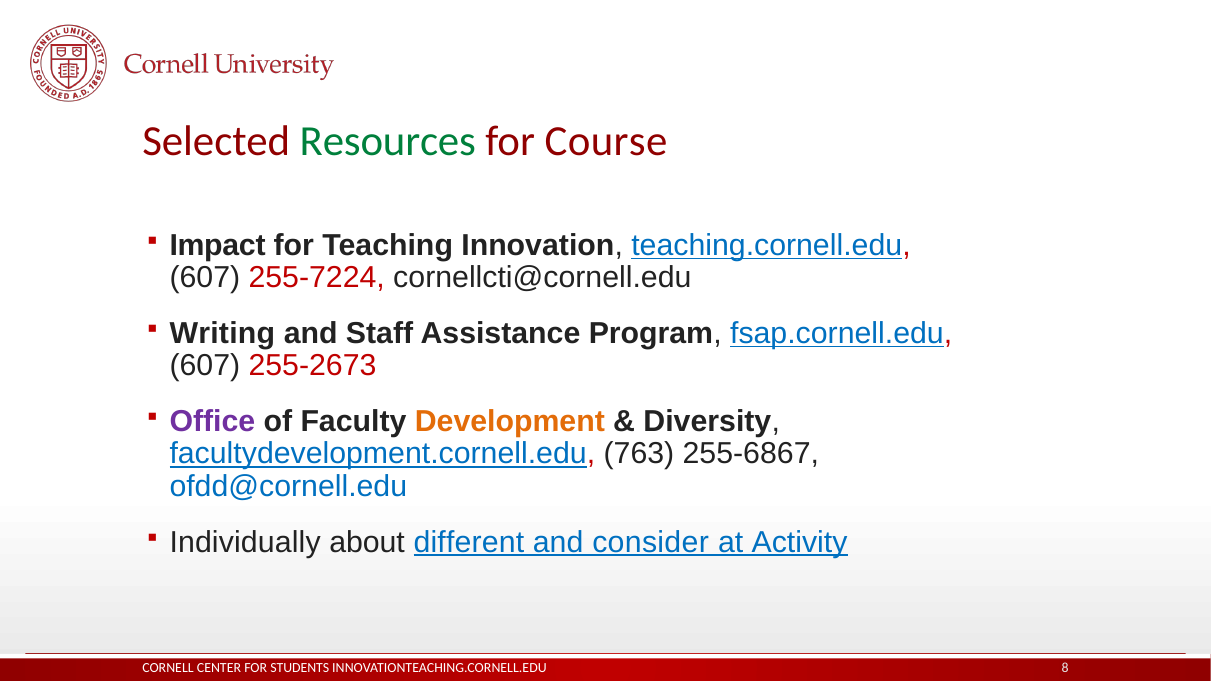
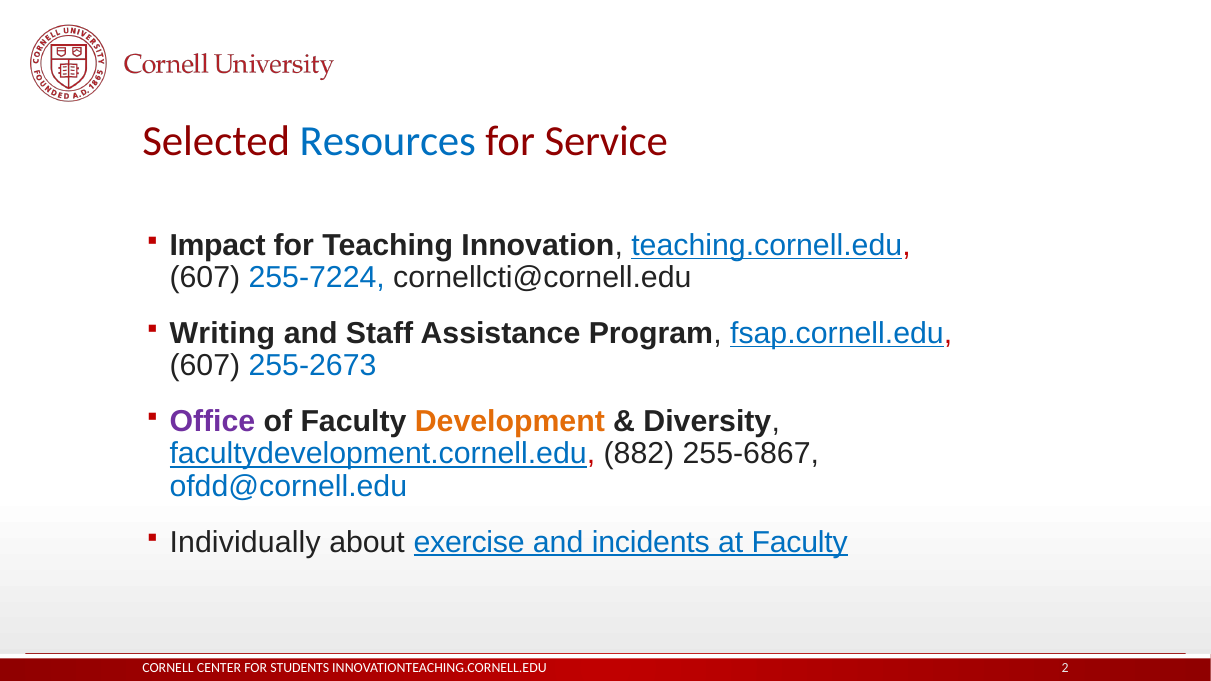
Resources colour: green -> blue
Course: Course -> Service
255-7224 colour: red -> blue
255-2673 colour: red -> blue
763: 763 -> 882
different: different -> exercise
consider: consider -> incidents
at Activity: Activity -> Faculty
8: 8 -> 2
